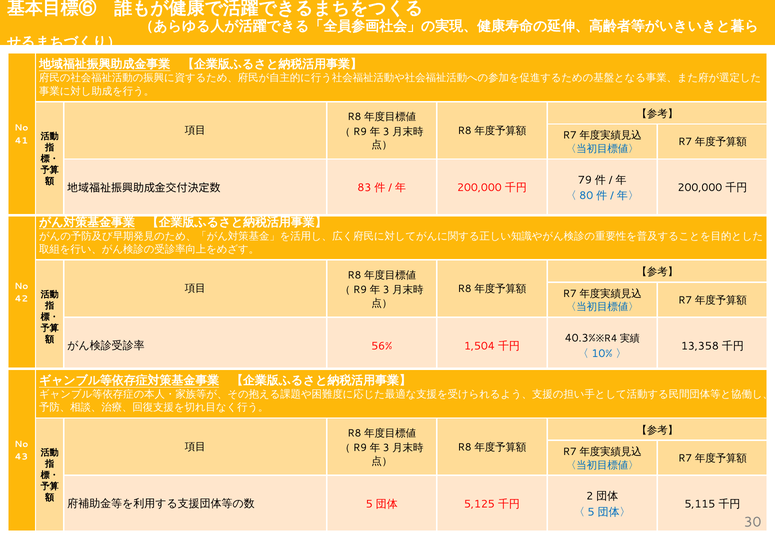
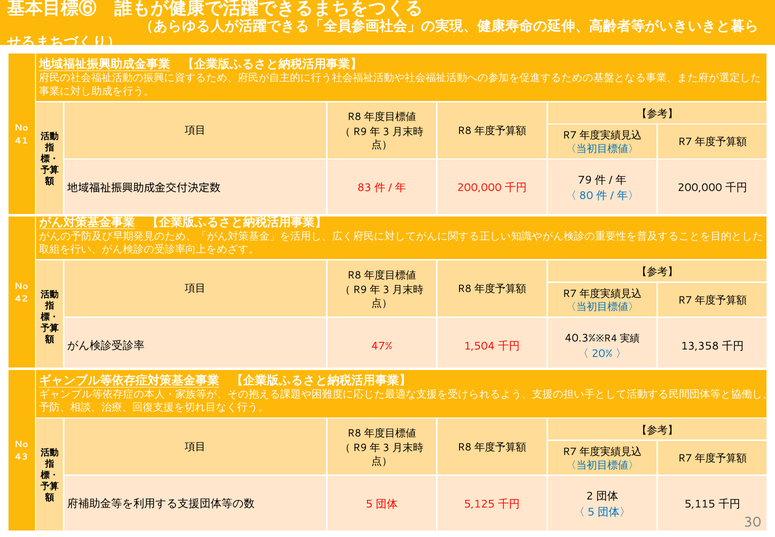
56%: 56% -> 47%
10%: 10% -> 20%
